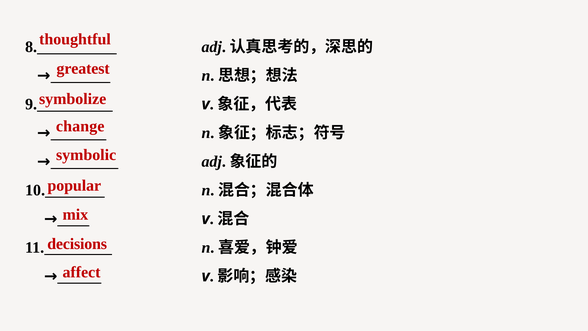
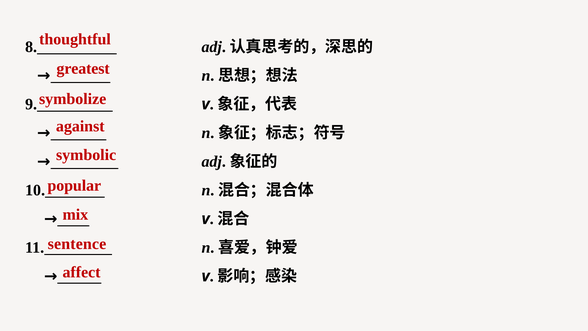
change: change -> against
decisions: decisions -> sentence
